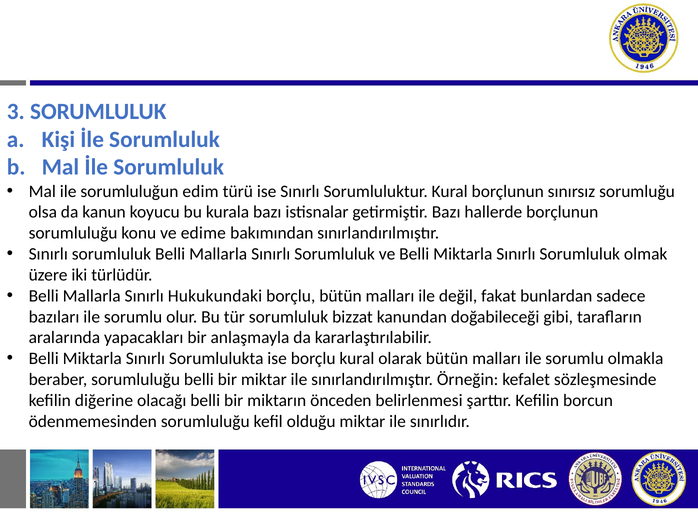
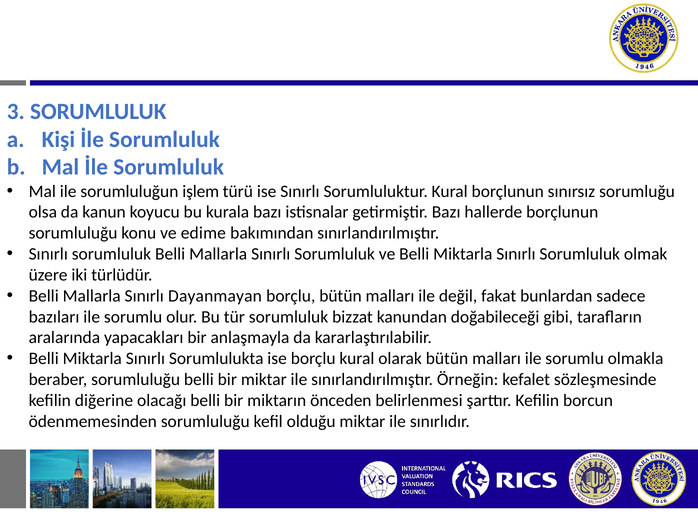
edim: edim -> işlem
Hukukundaki: Hukukundaki -> Dayanmayan
